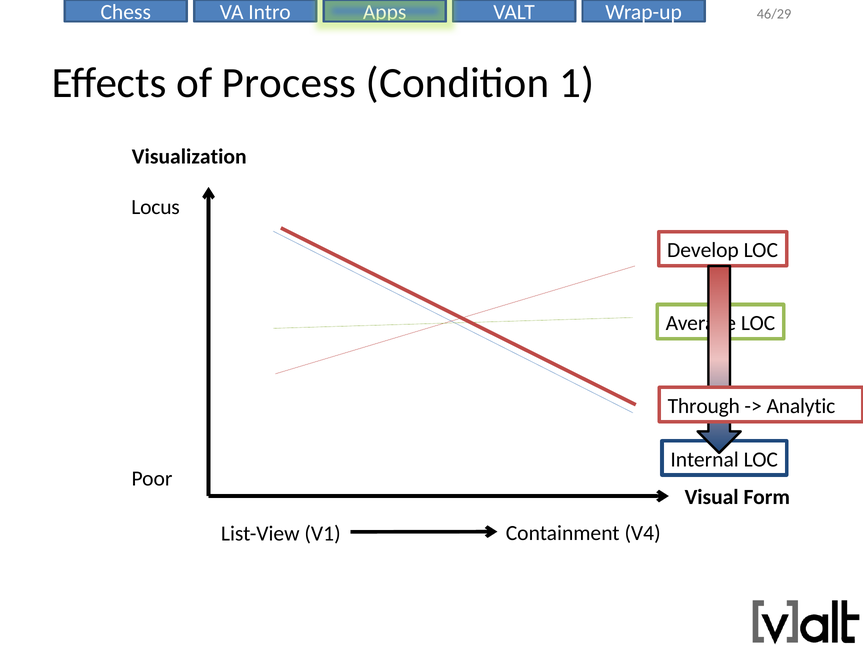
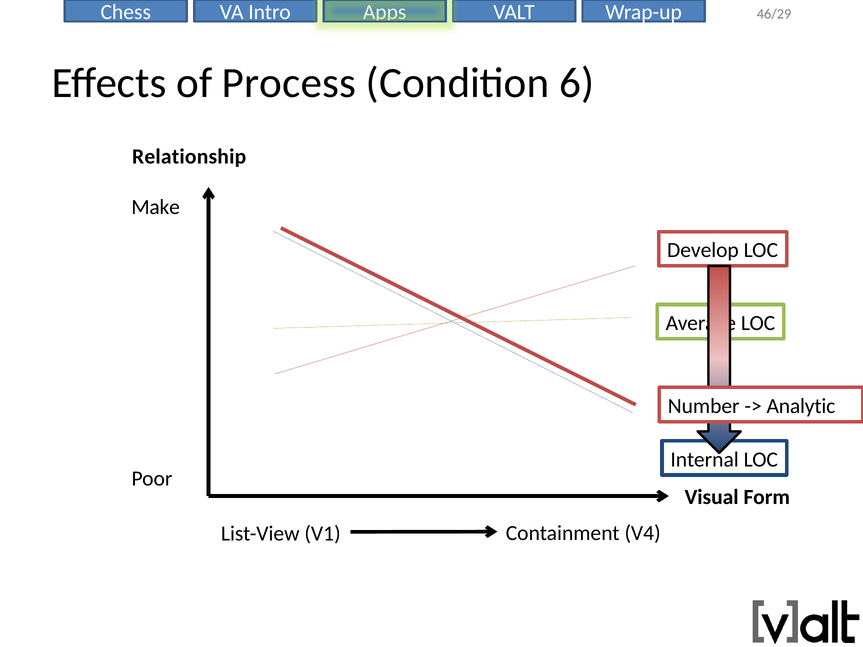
1: 1 -> 6
Visualization: Visualization -> Relationship
Locus: Locus -> Make
Through: Through -> Number
